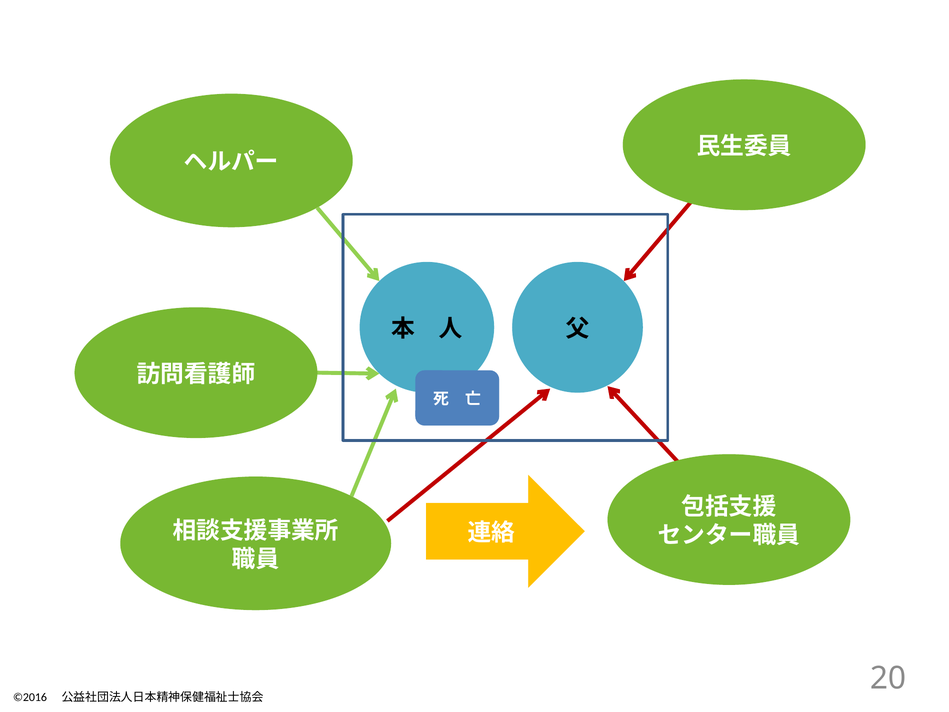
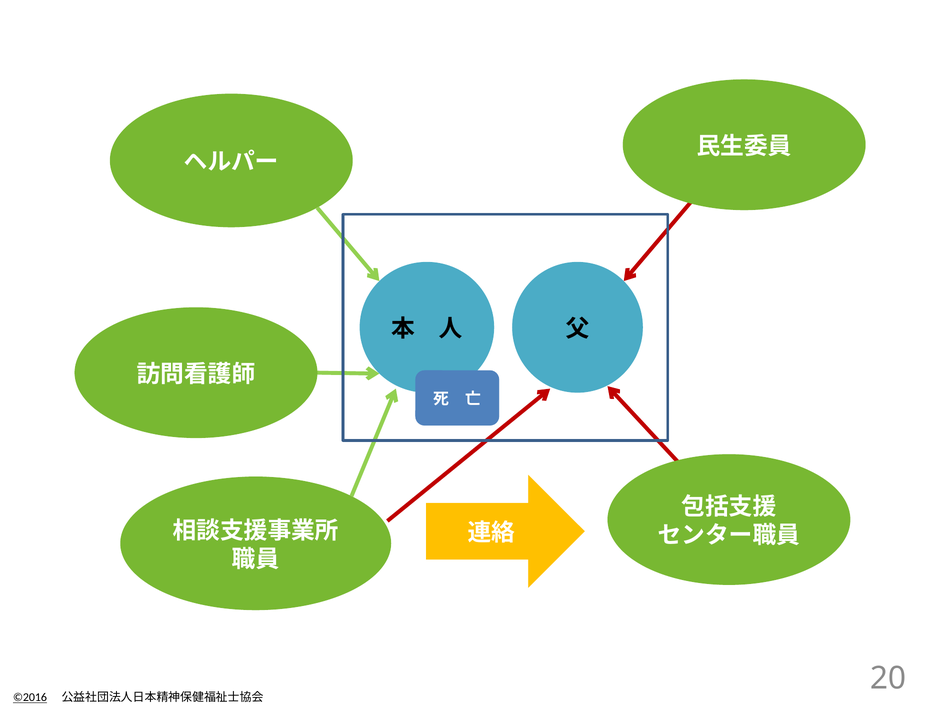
©2016 underline: none -> present
